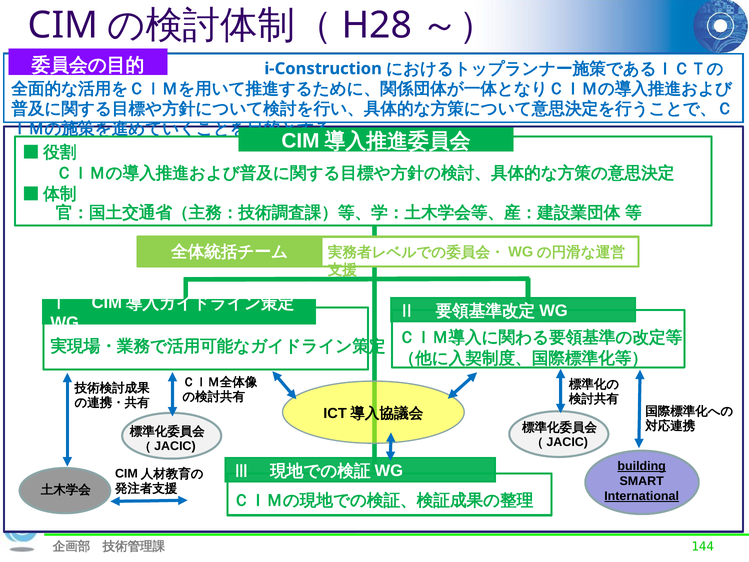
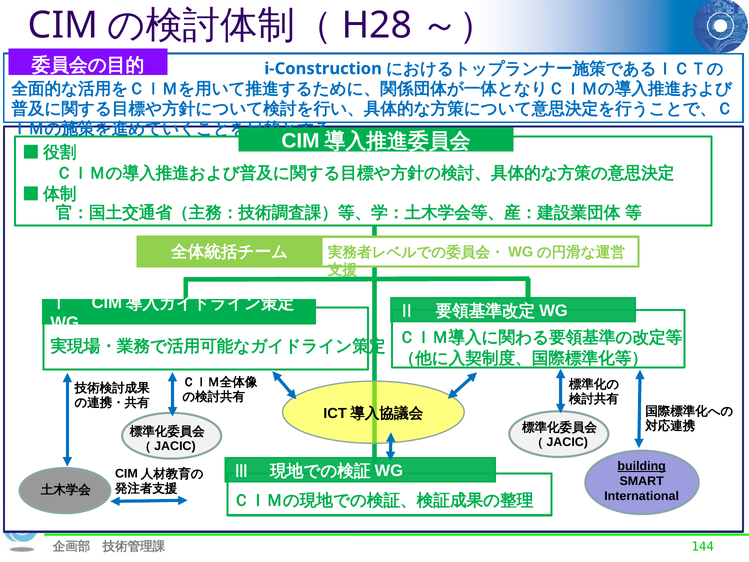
International underline: present -> none
